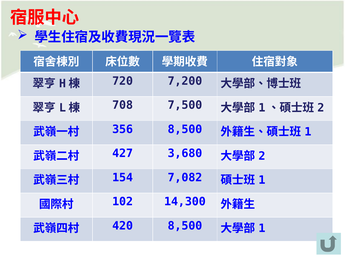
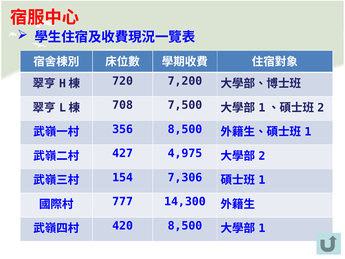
3,680: 3,680 -> 4,975
7,082: 7,082 -> 7,306
102: 102 -> 777
